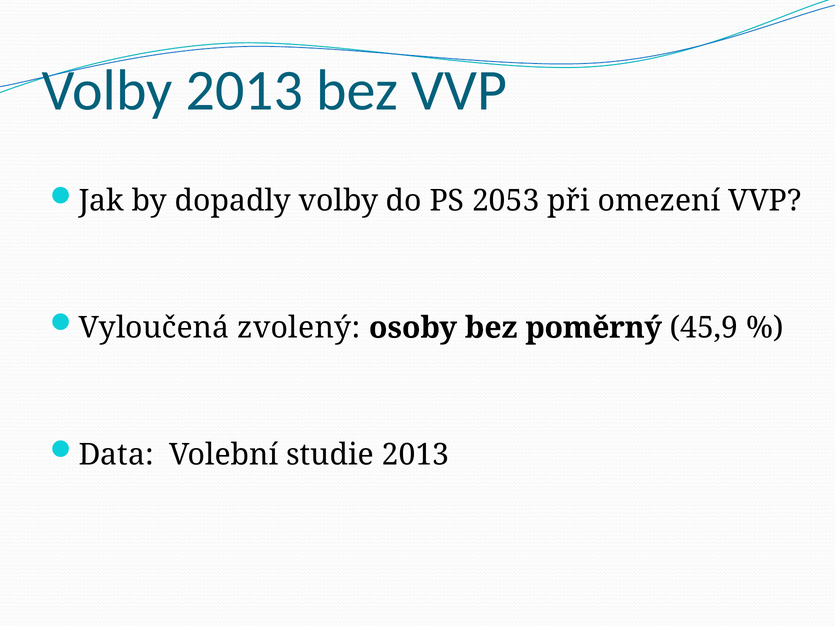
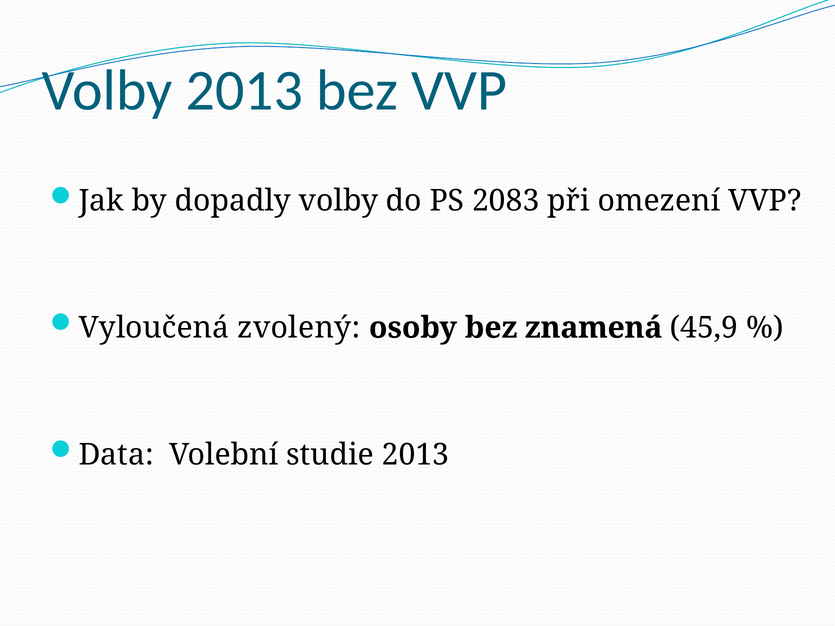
2053: 2053 -> 2083
poměrný: poměrný -> znamená
